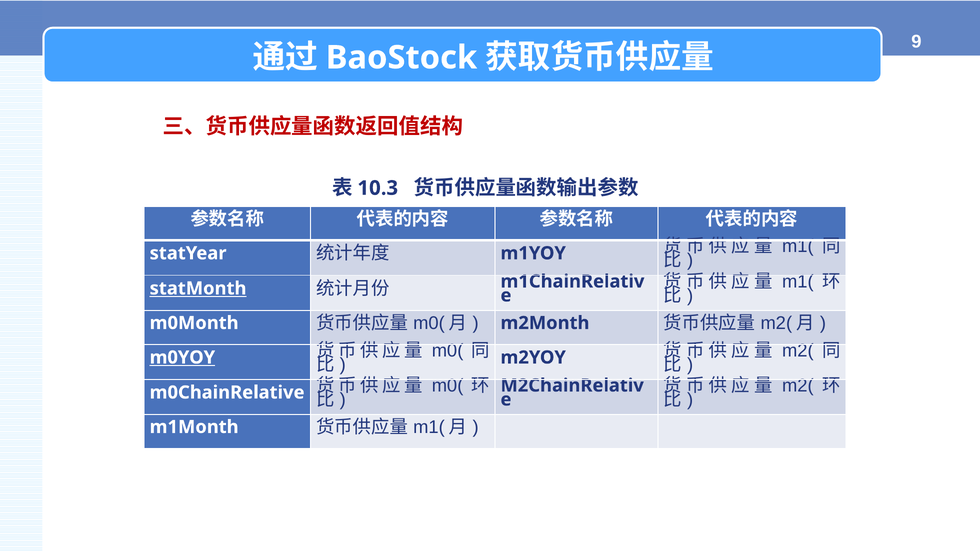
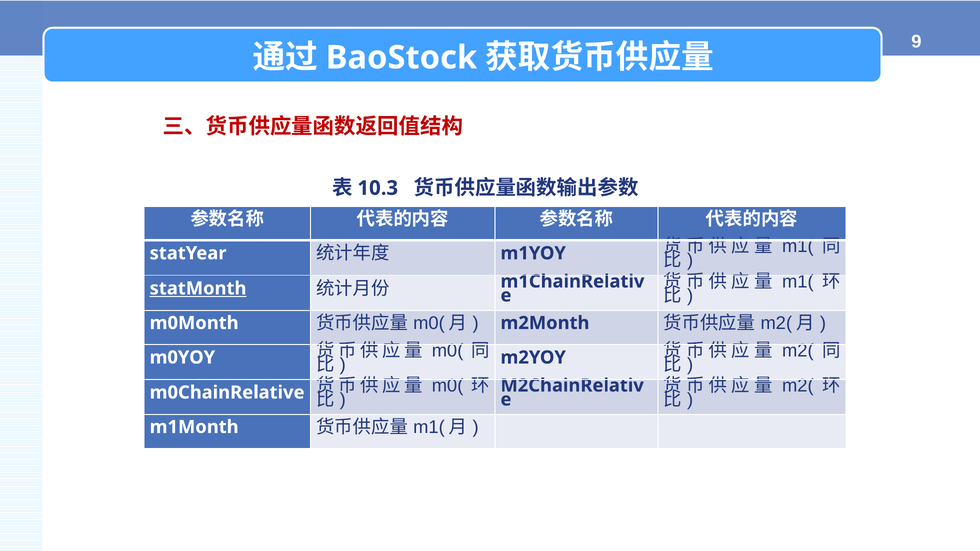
m0YOY underline: present -> none
